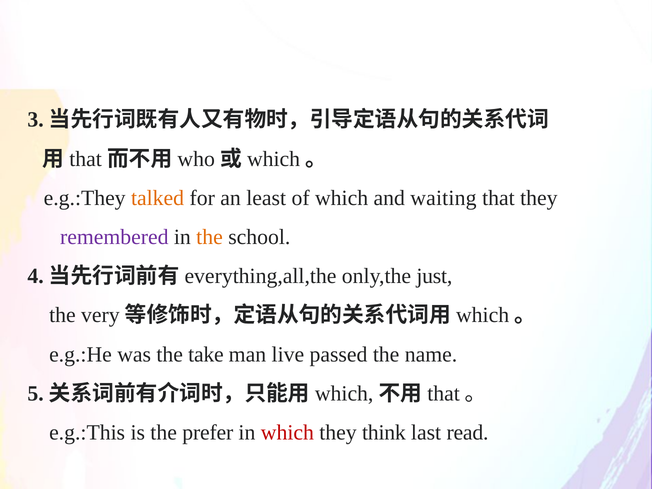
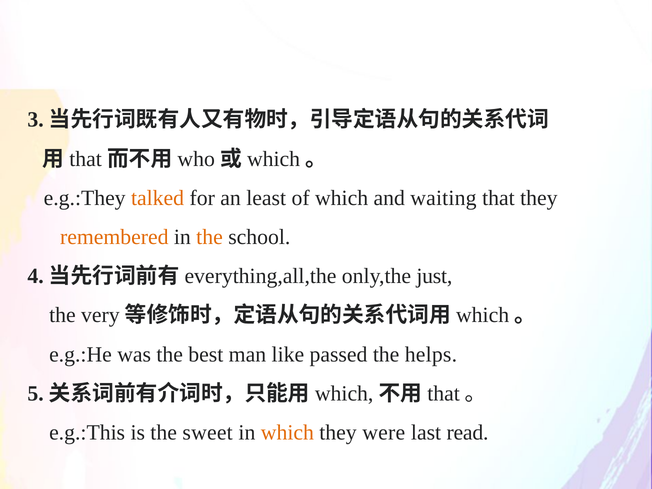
remembered colour: purple -> orange
take: take -> best
live: live -> like
name: name -> helps
prefer: prefer -> sweet
which at (287, 433) colour: red -> orange
think: think -> were
